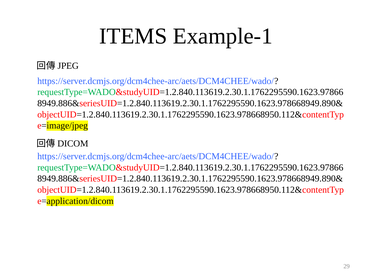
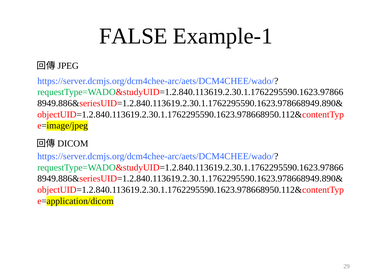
ITEMS: ITEMS -> FALSE
